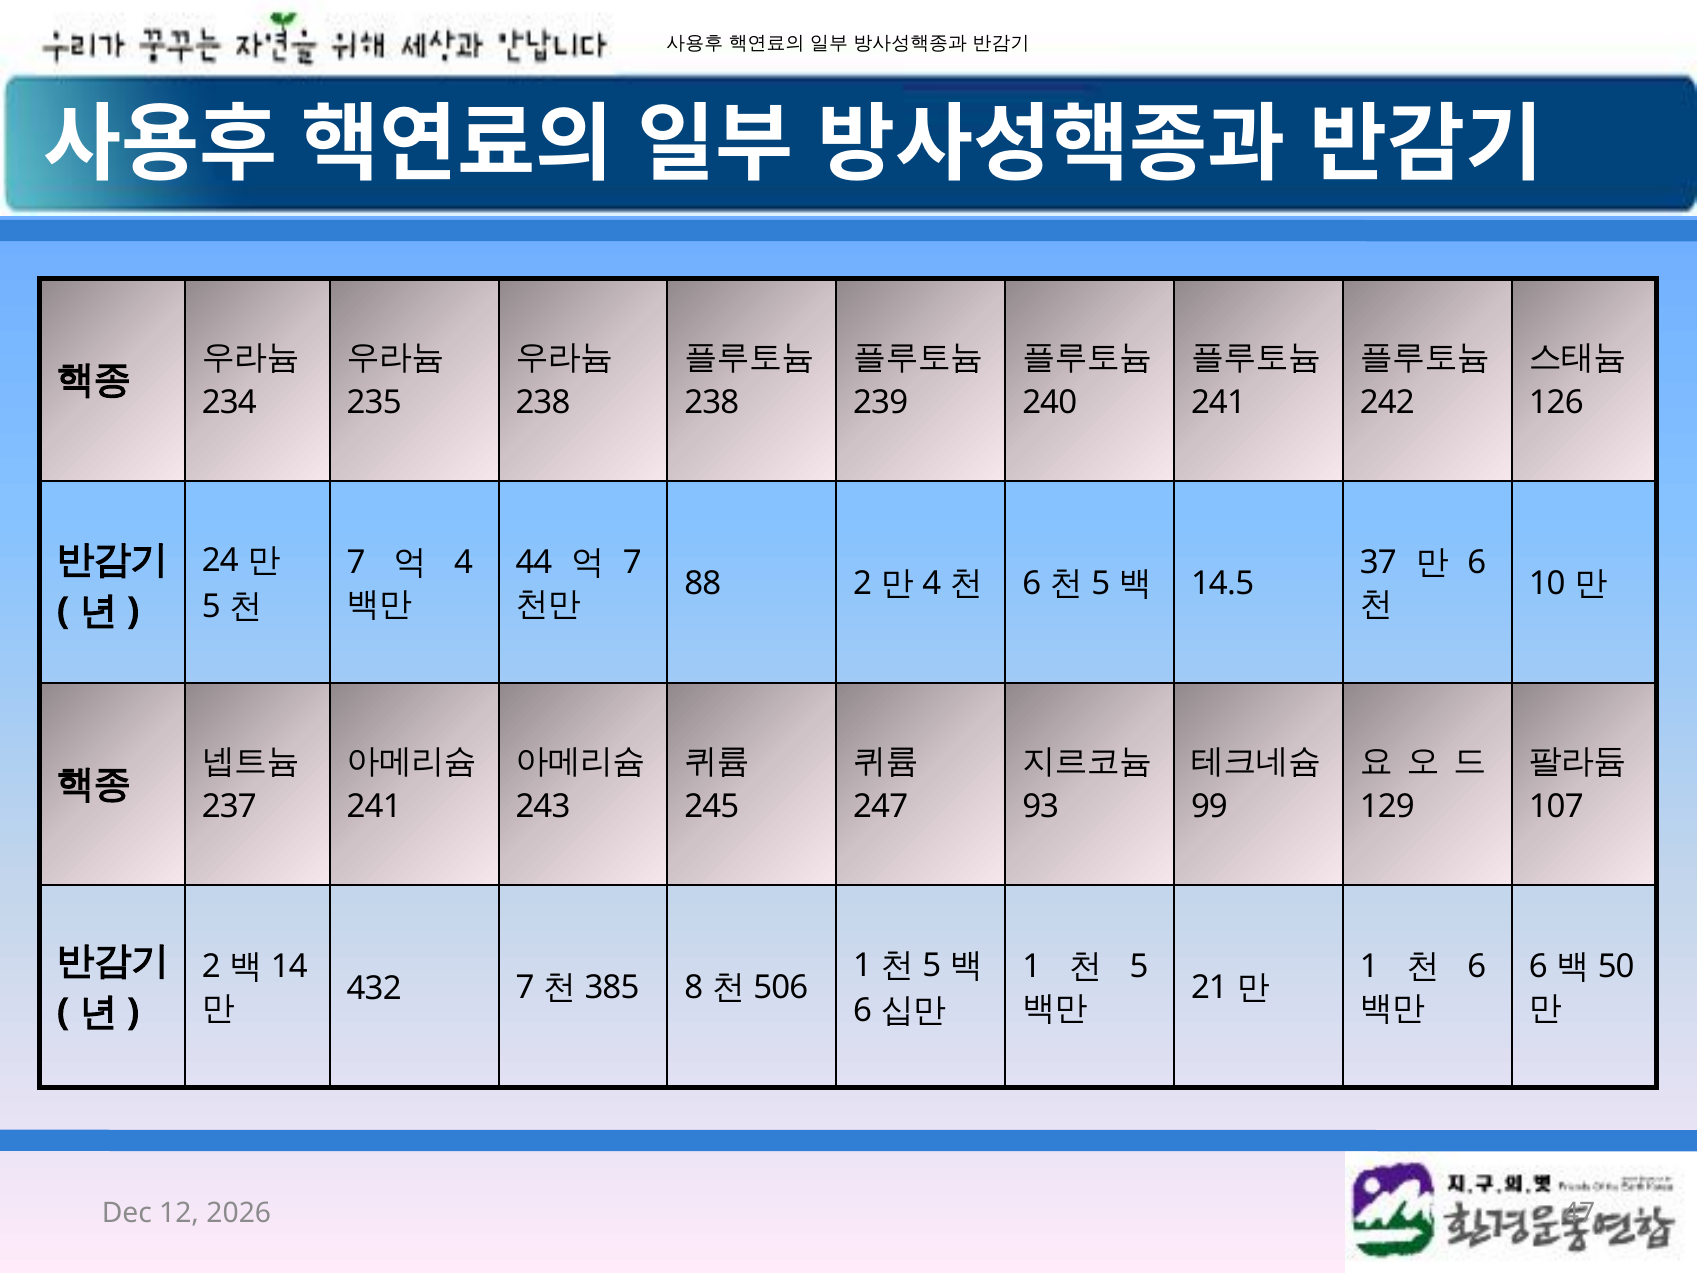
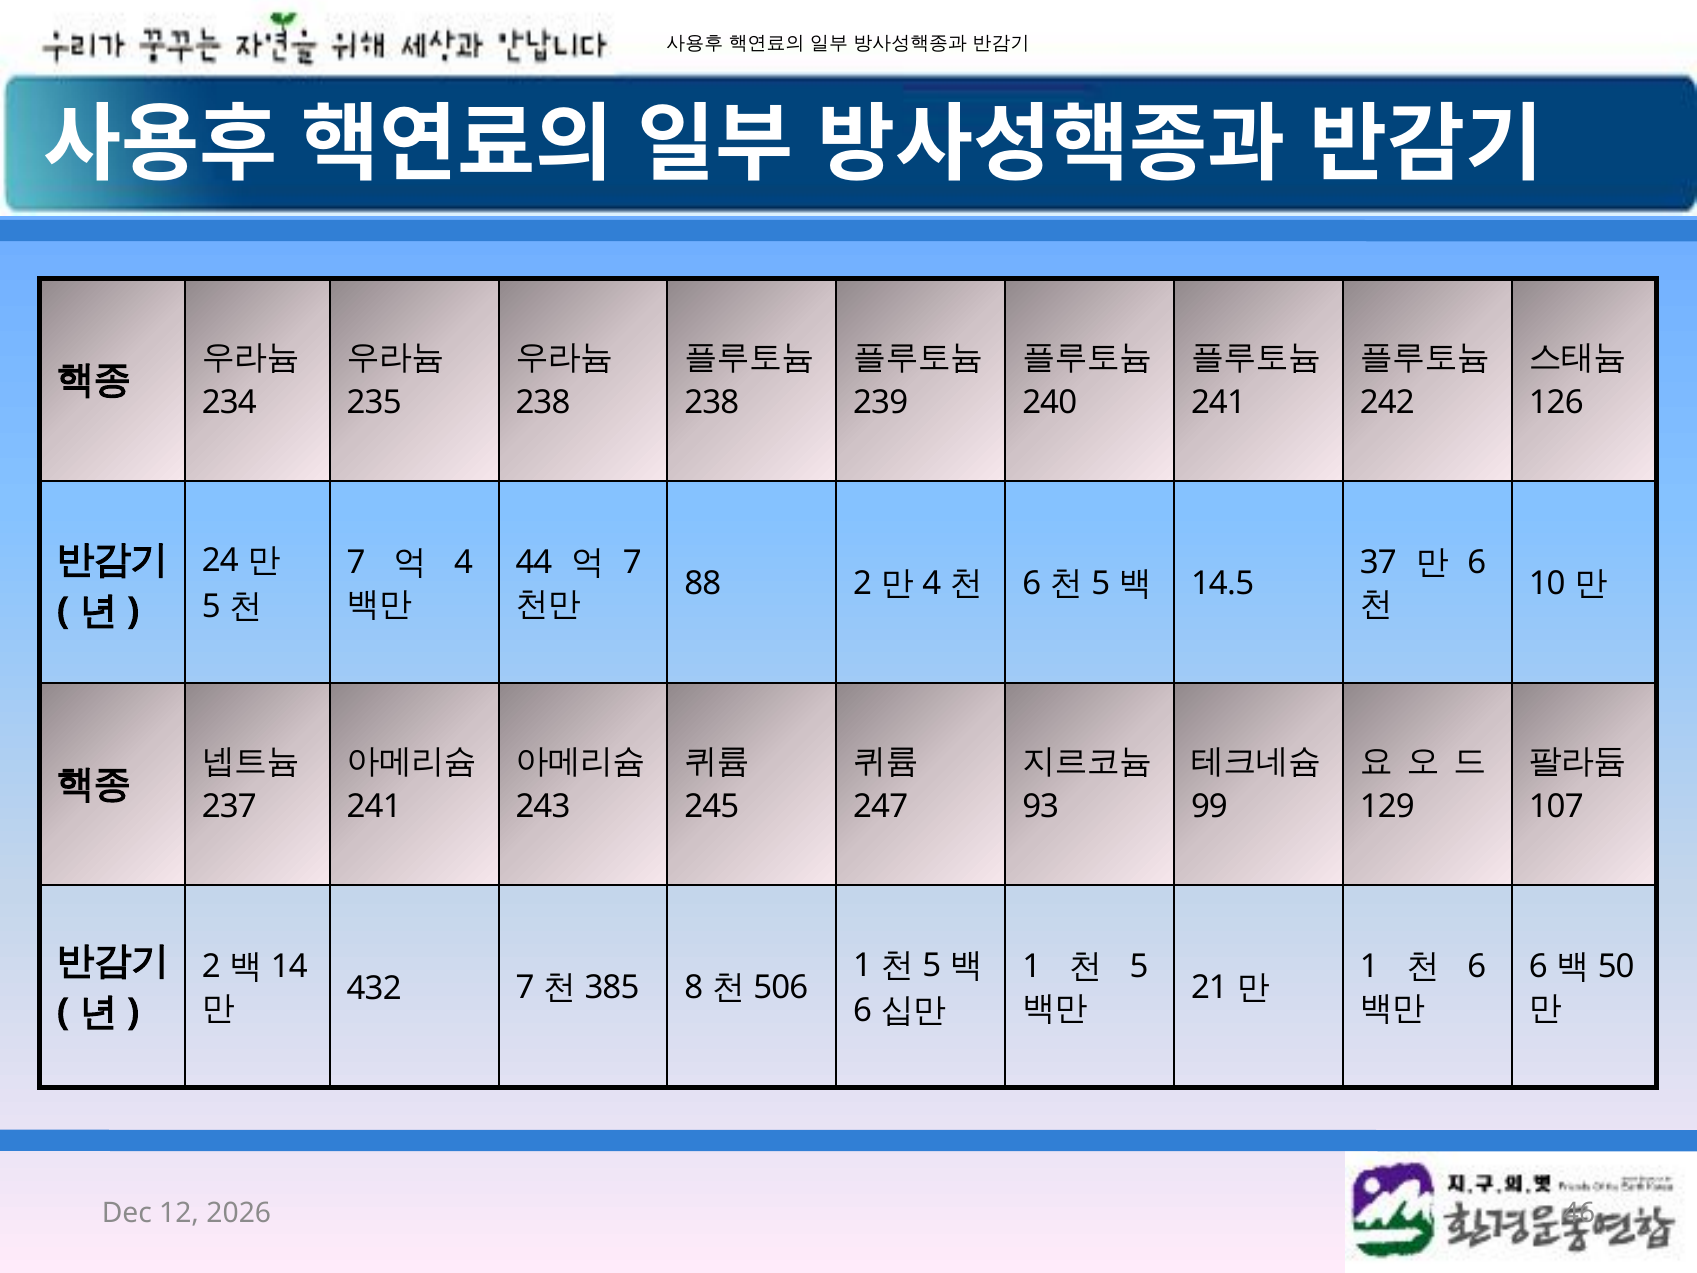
47: 47 -> 46
